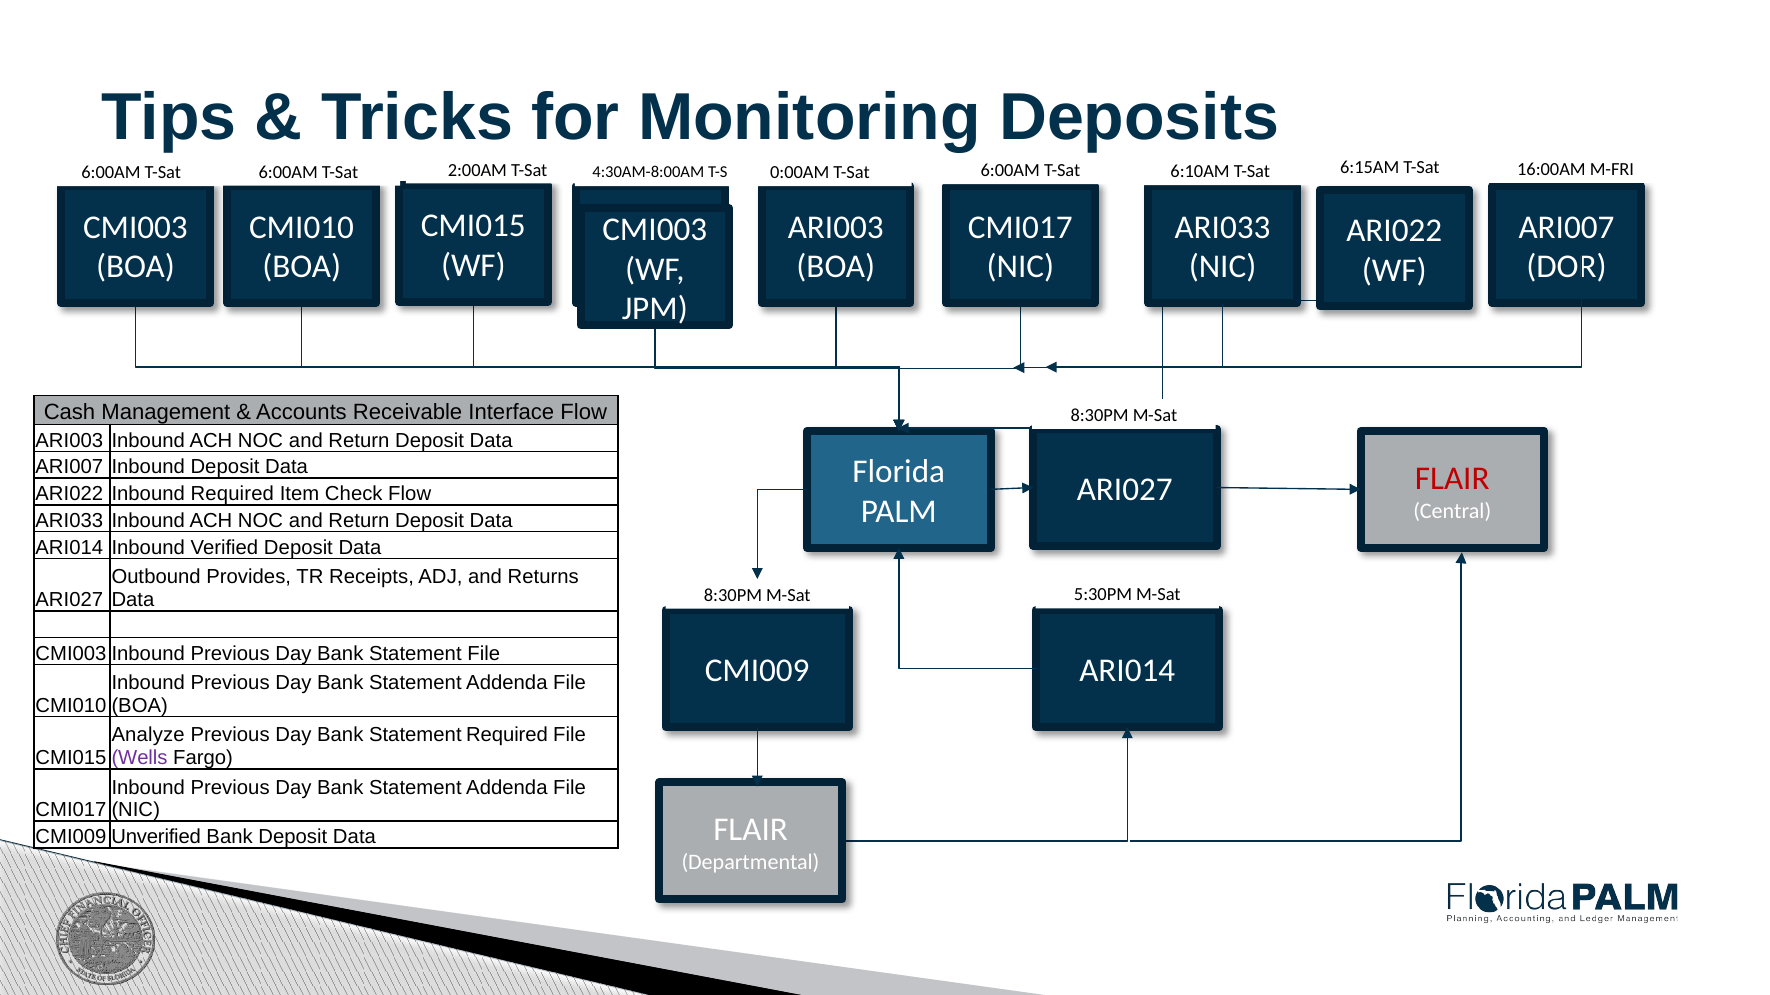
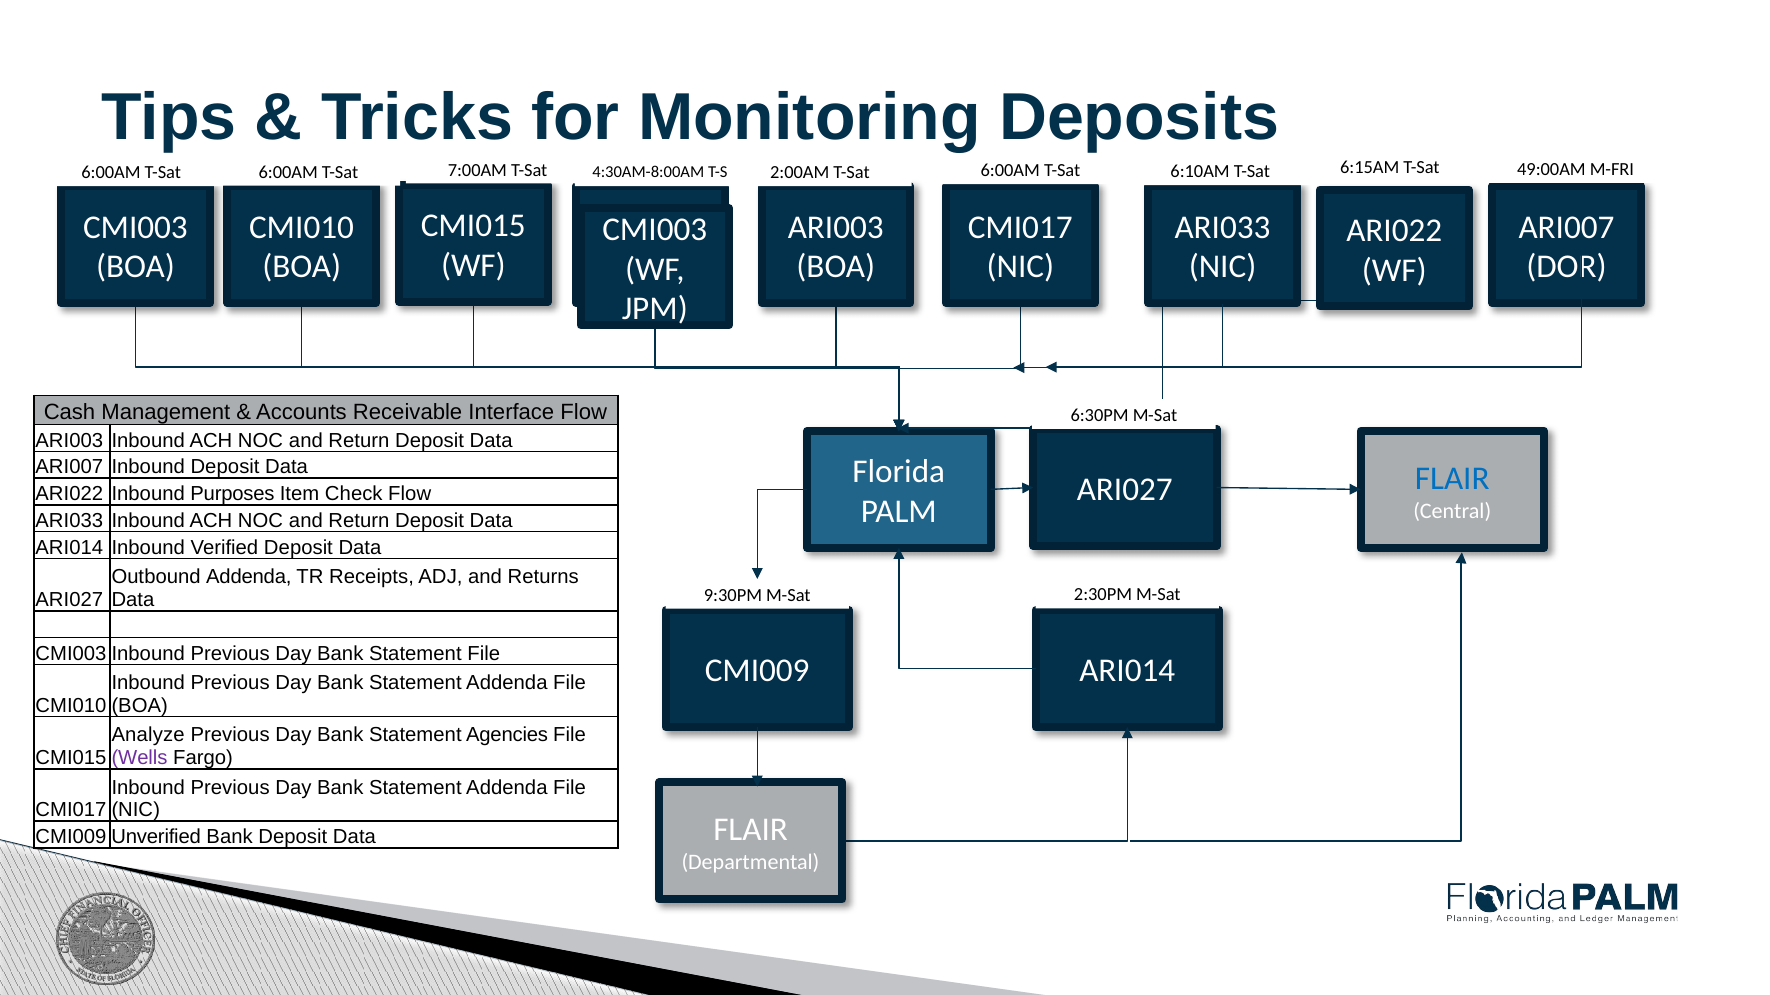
16:00AM: 16:00AM -> 49:00AM
2:00AM: 2:00AM -> 7:00AM
0:00AM: 0:00AM -> 2:00AM
8:30PM at (1100, 415): 8:30PM -> 6:30PM
FLAIR at (1452, 479) colour: red -> blue
Inbound Required: Required -> Purposes
Outbound Provides: Provides -> Addenda
5:30PM: 5:30PM -> 2:30PM
8:30PM at (733, 595): 8:30PM -> 9:30PM
Statement Required: Required -> Agencies
